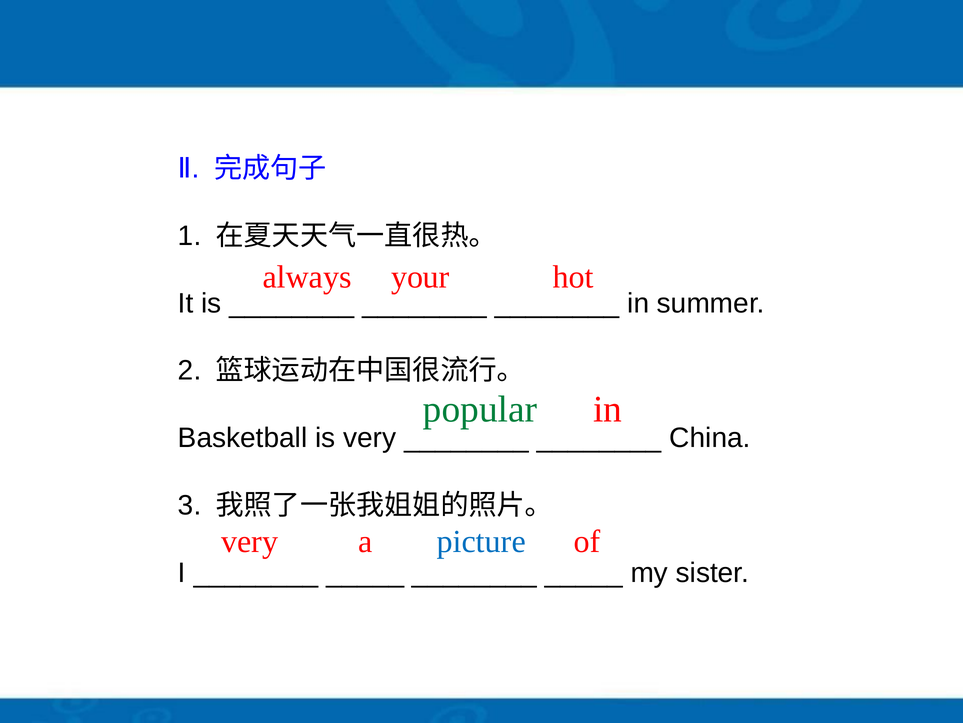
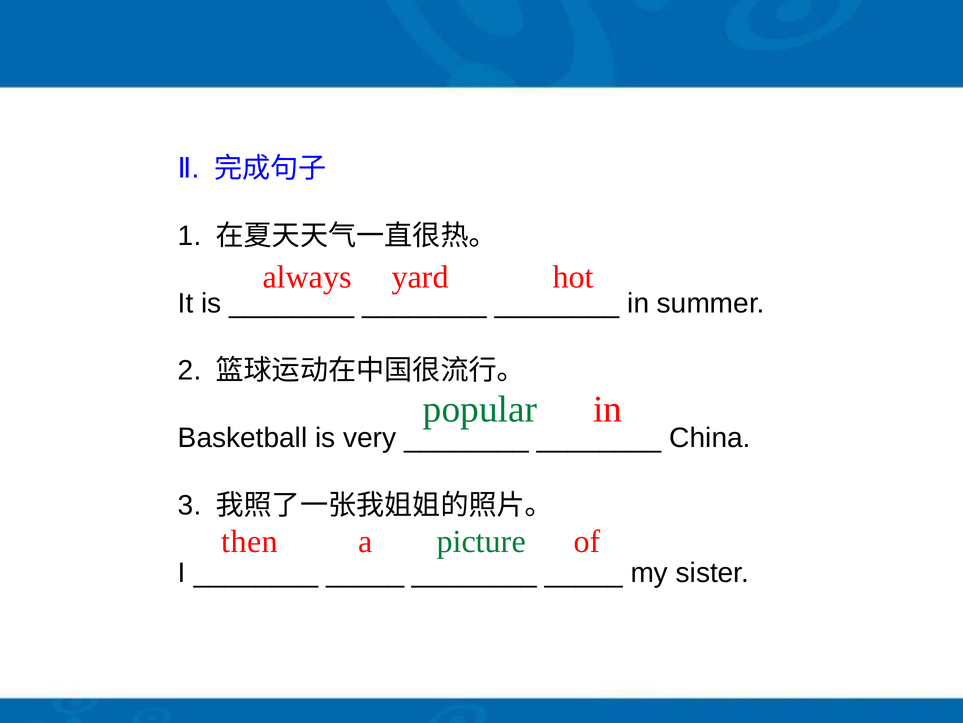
your: your -> yard
very at (250, 541): very -> then
picture colour: blue -> green
